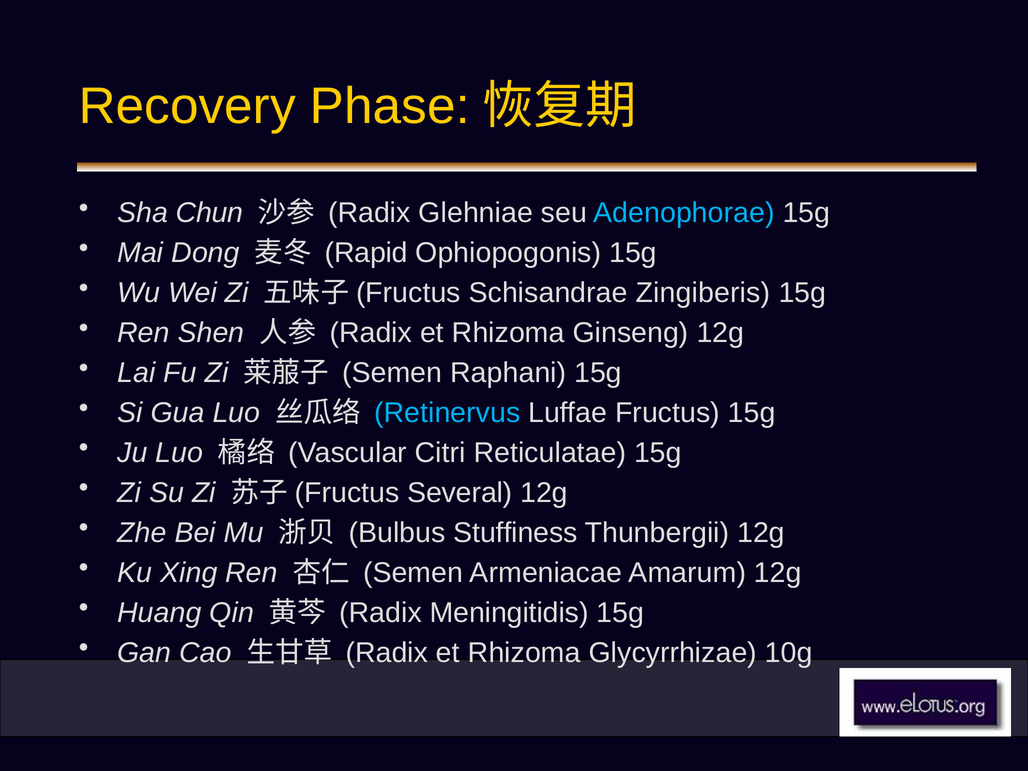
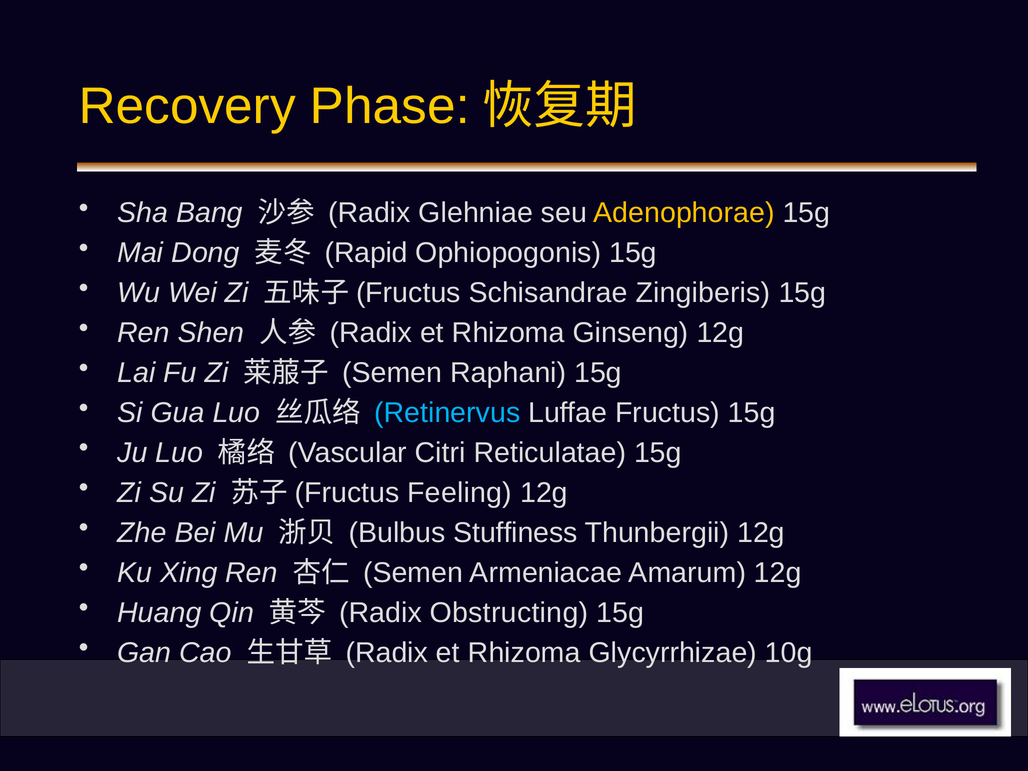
Chun: Chun -> Bang
Adenophorae colour: light blue -> yellow
Several: Several -> Feeling
Meningitidis: Meningitidis -> Obstructing
